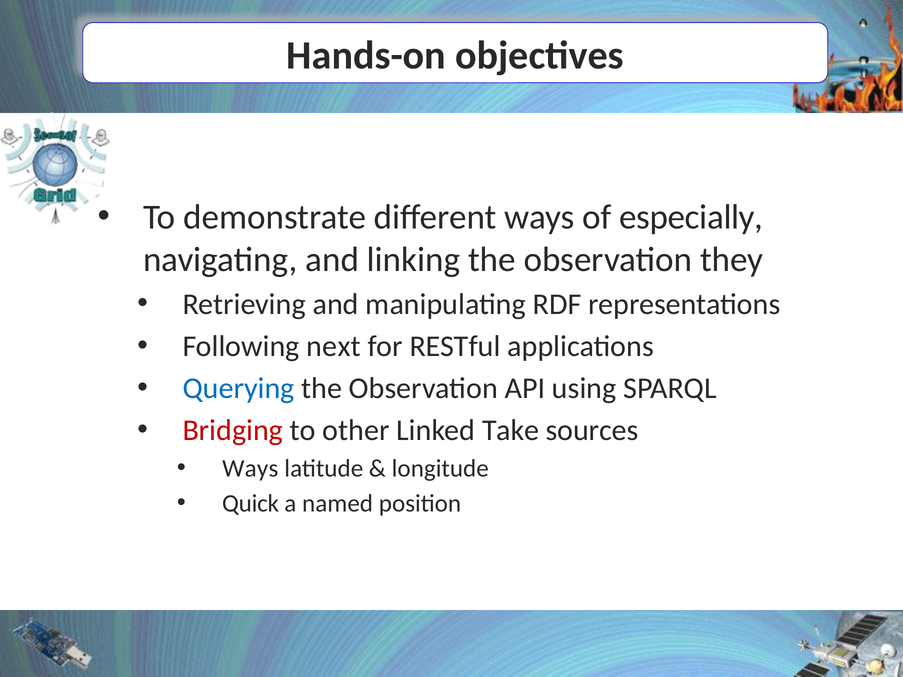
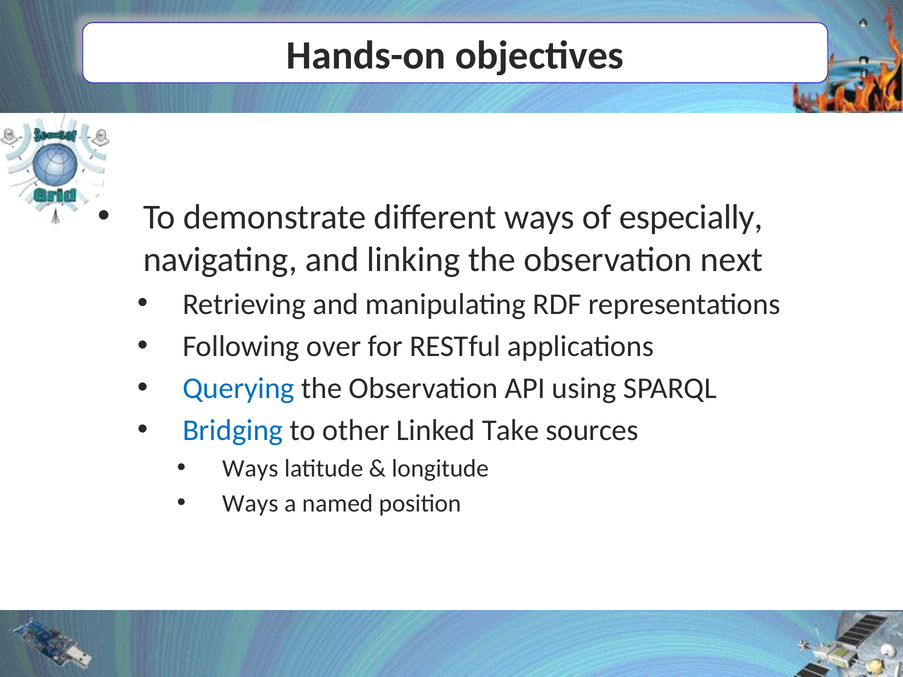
they: they -> next
next: next -> over
Bridging colour: red -> blue
Quick at (250, 504): Quick -> Ways
